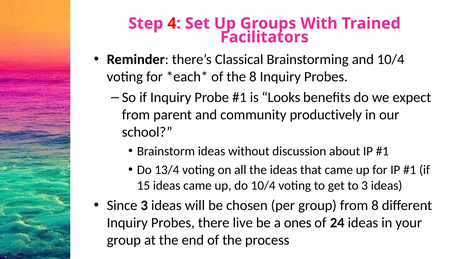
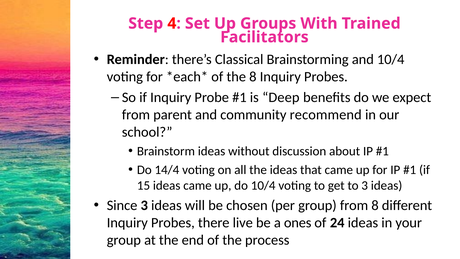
Looks: Looks -> Deep
productively: productively -> recommend
13/4: 13/4 -> 14/4
